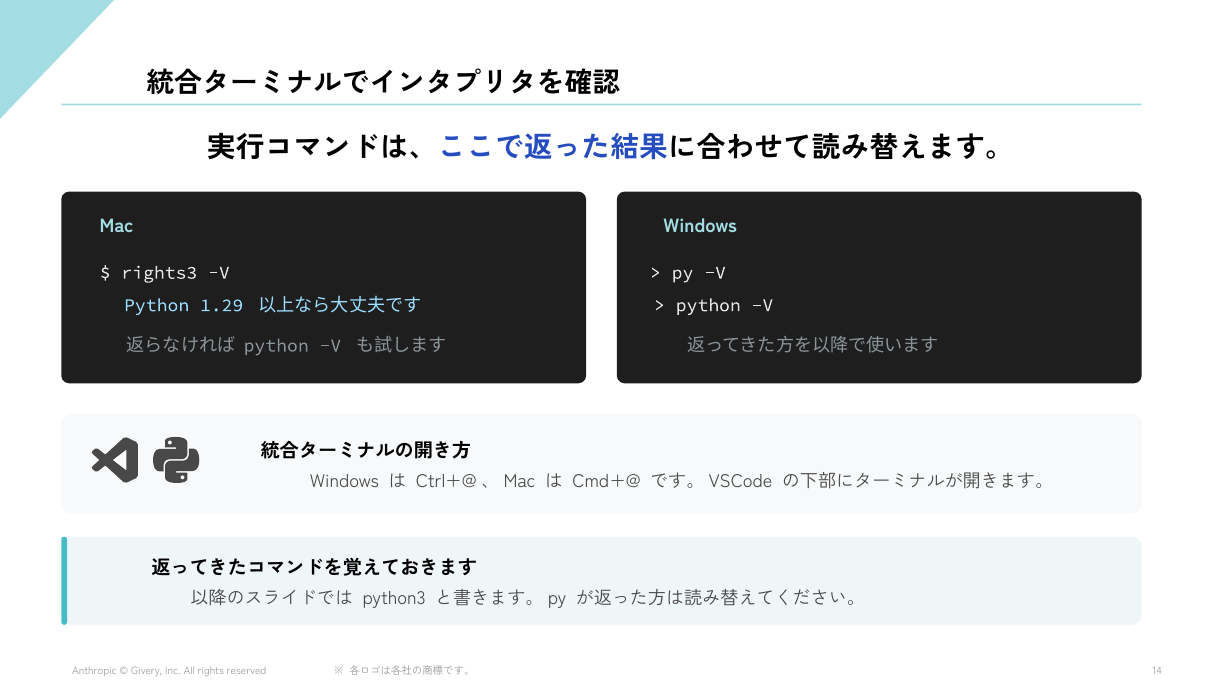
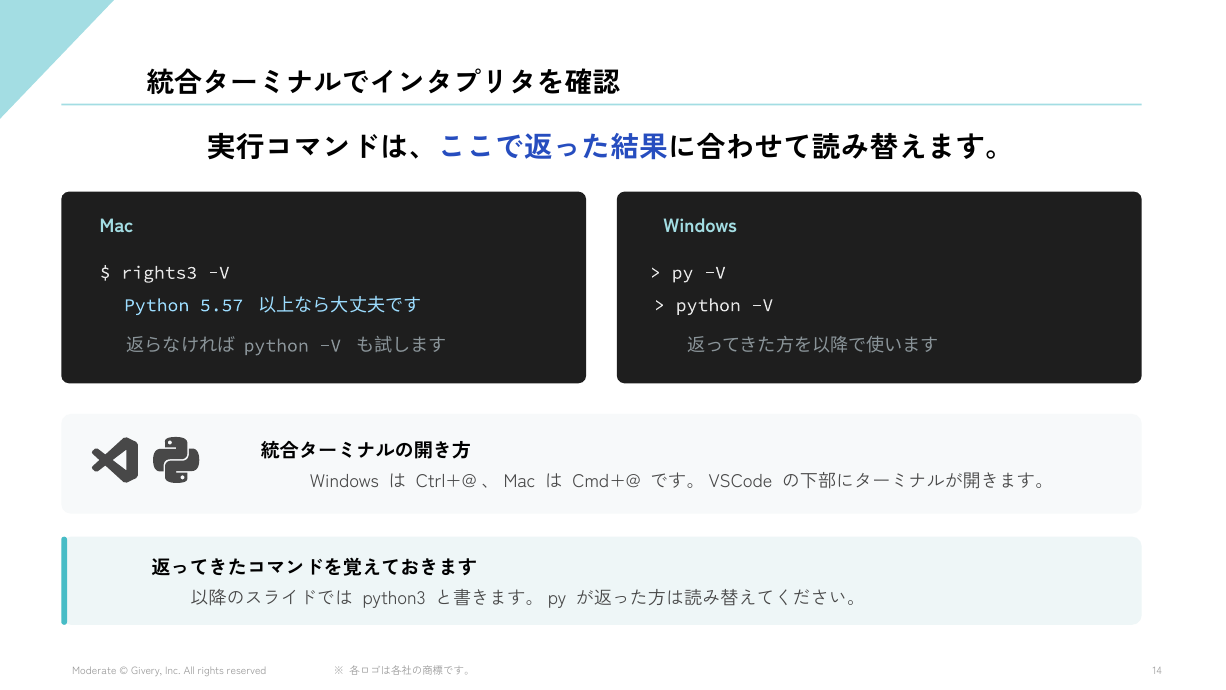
1.29: 1.29 -> 5.57
Anthropic: Anthropic -> Moderate
